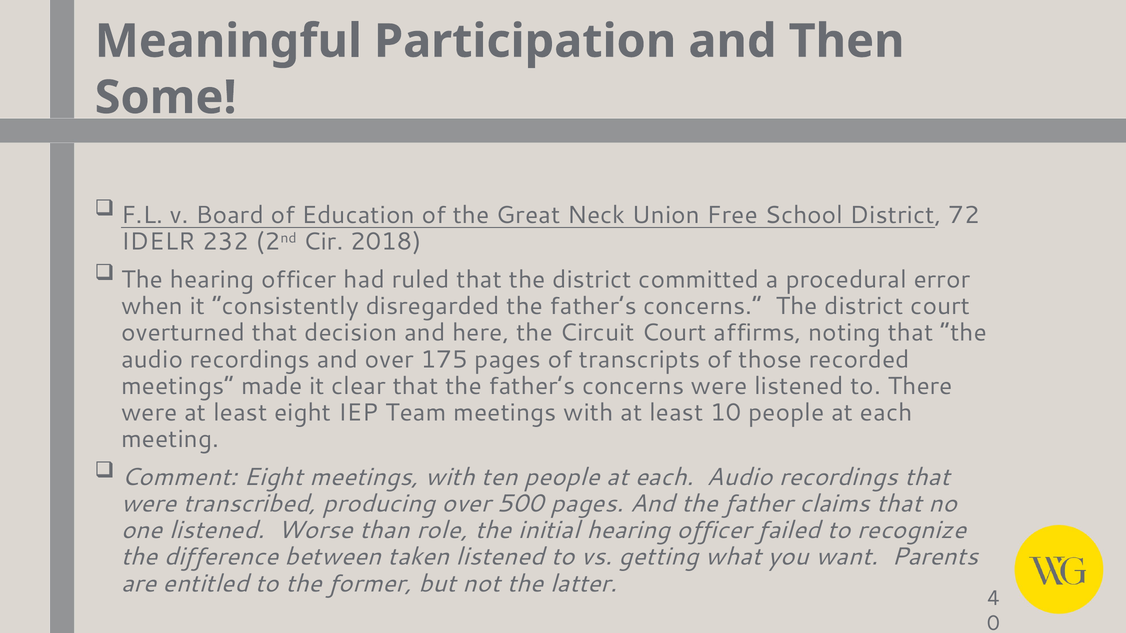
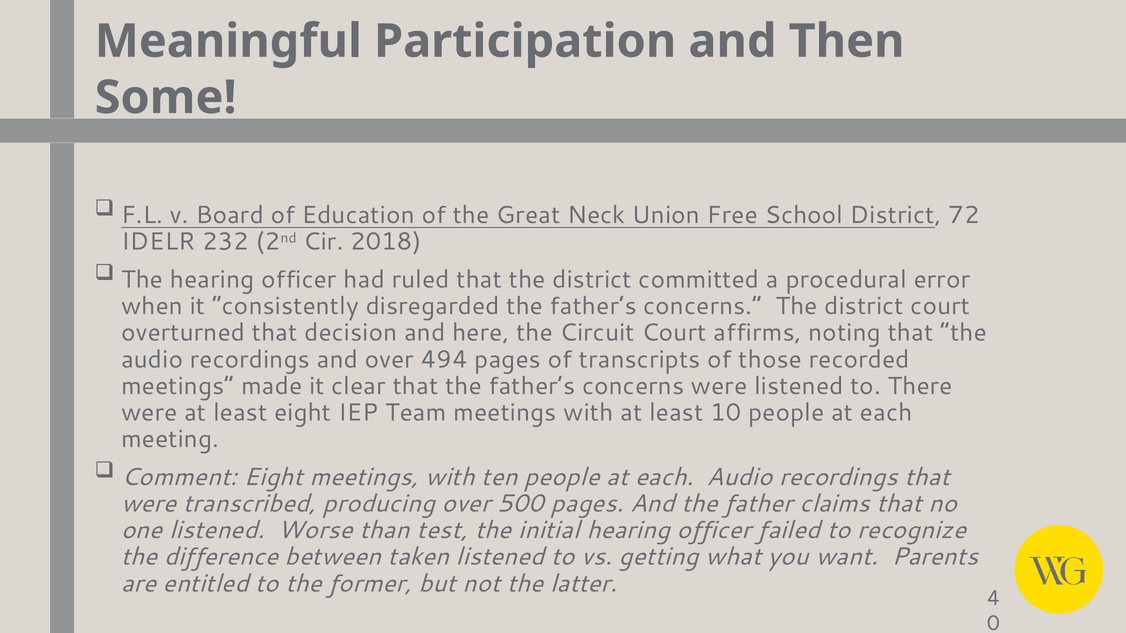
175: 175 -> 494
role: role -> test
